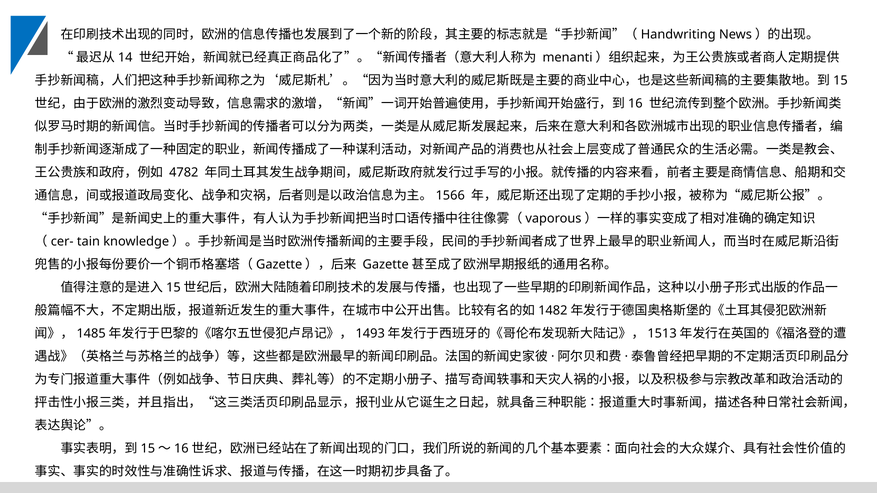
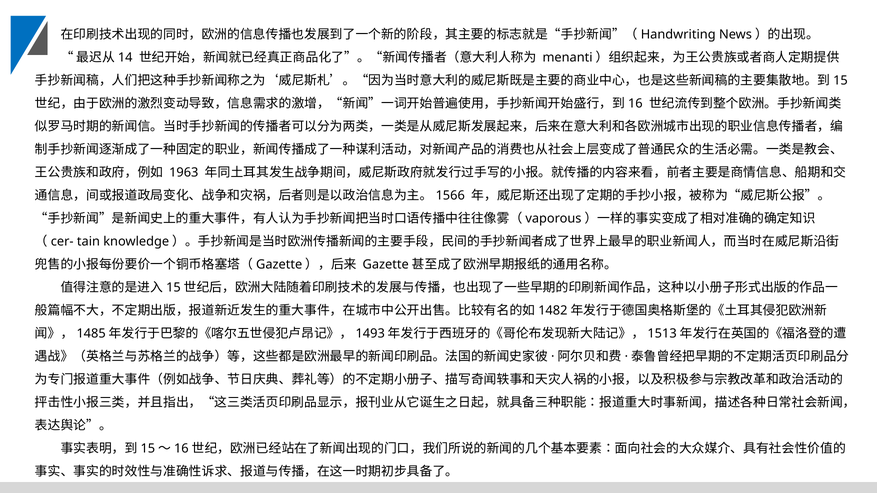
4782: 4782 -> 1963
